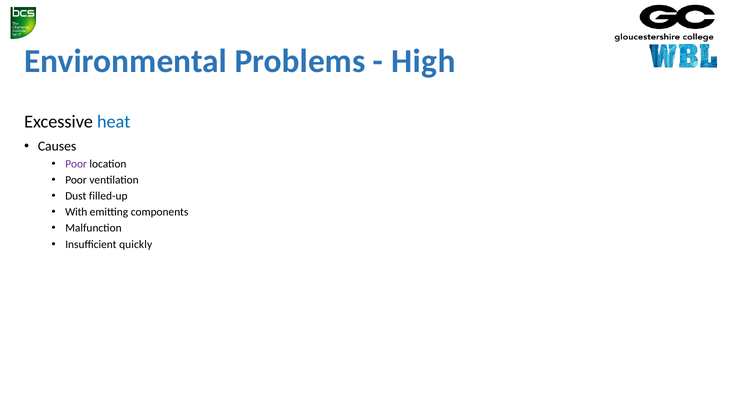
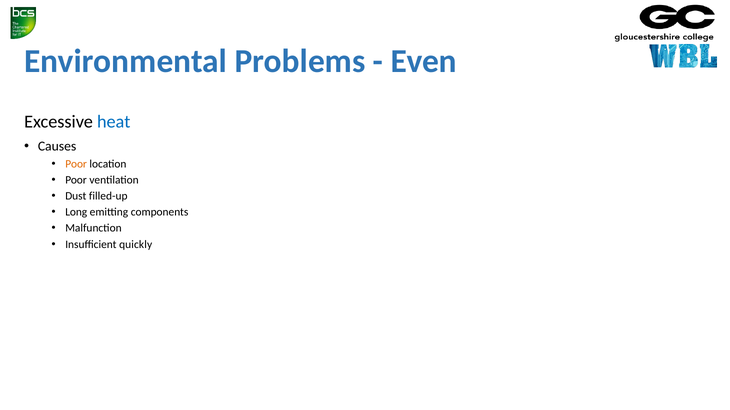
High: High -> Even
Poor at (76, 164) colour: purple -> orange
With: With -> Long
